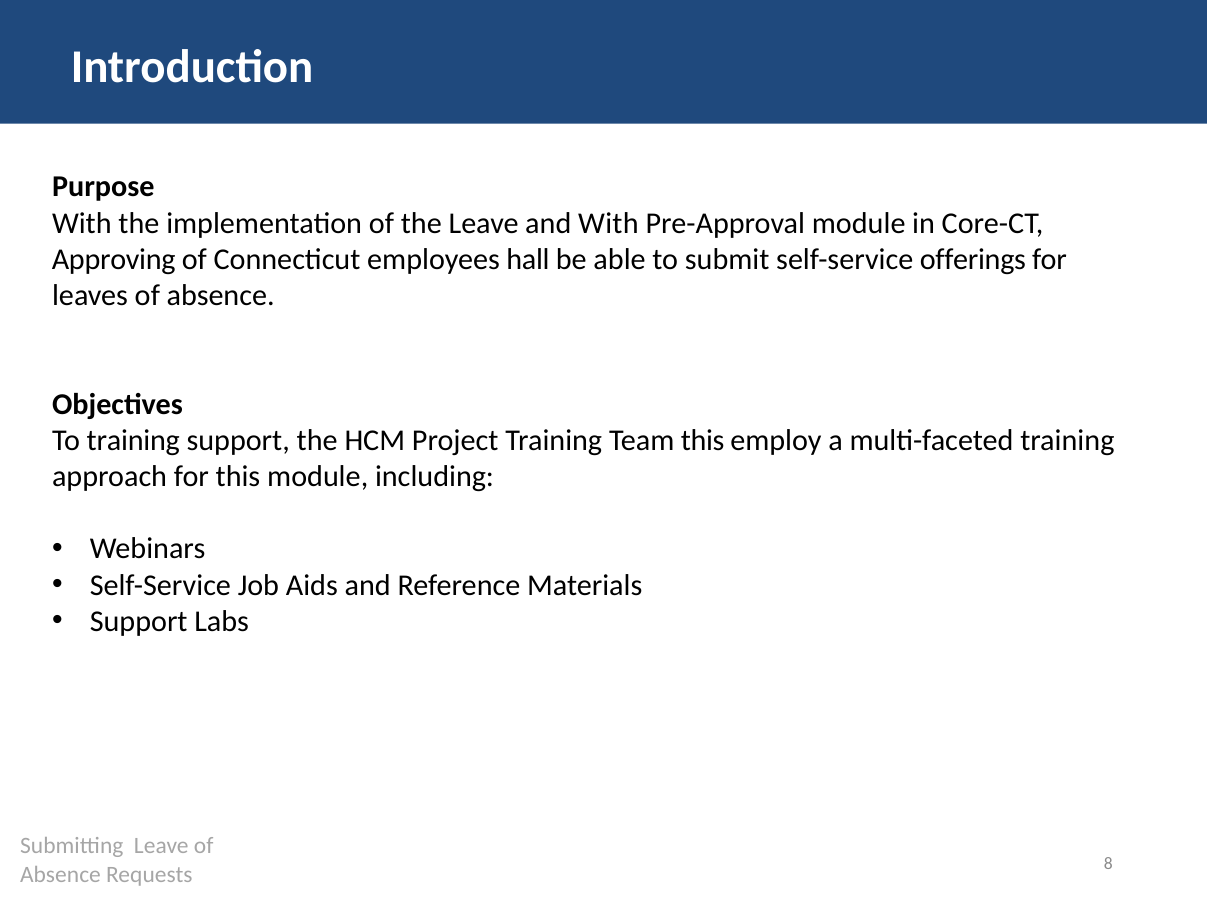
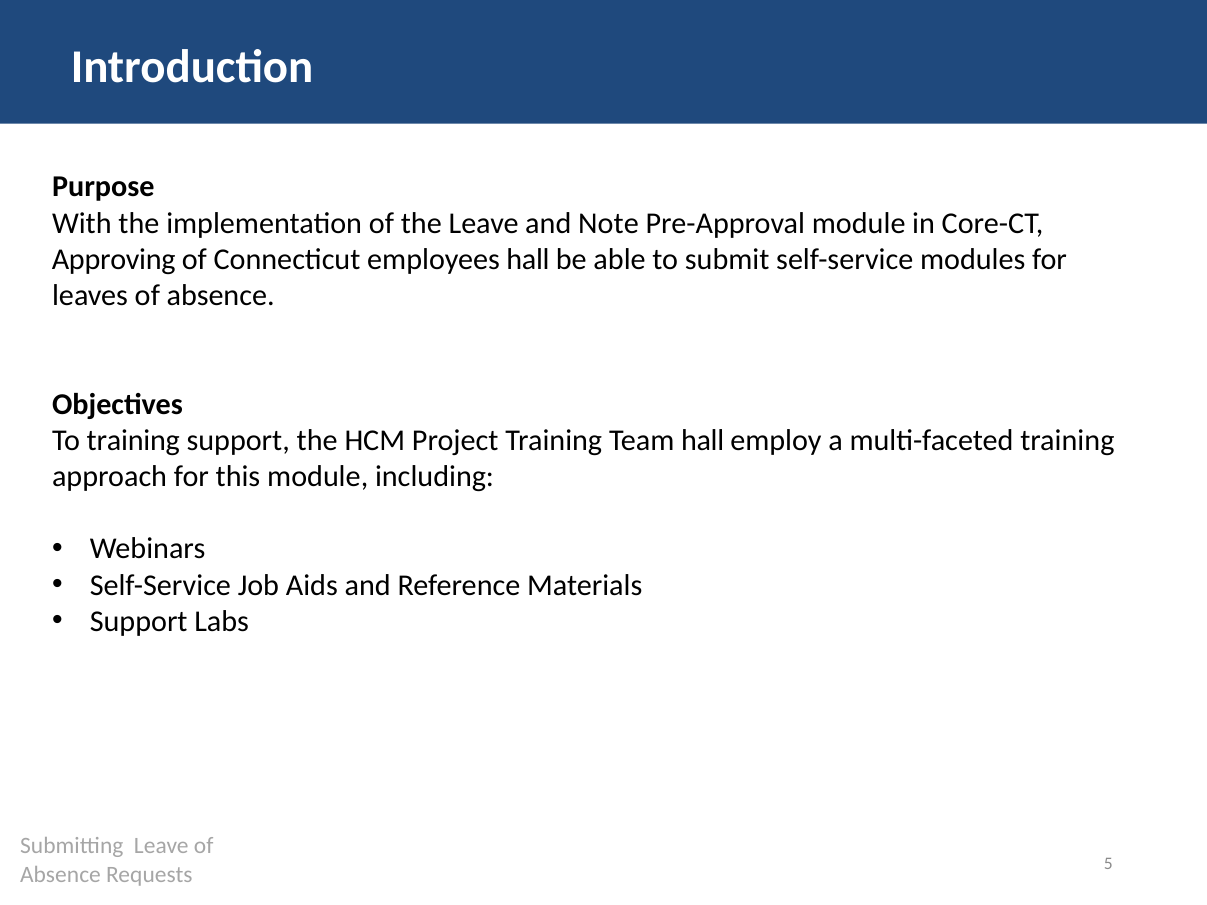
and With: With -> Note
offerings: offerings -> modules
Team this: this -> hall
8: 8 -> 5
